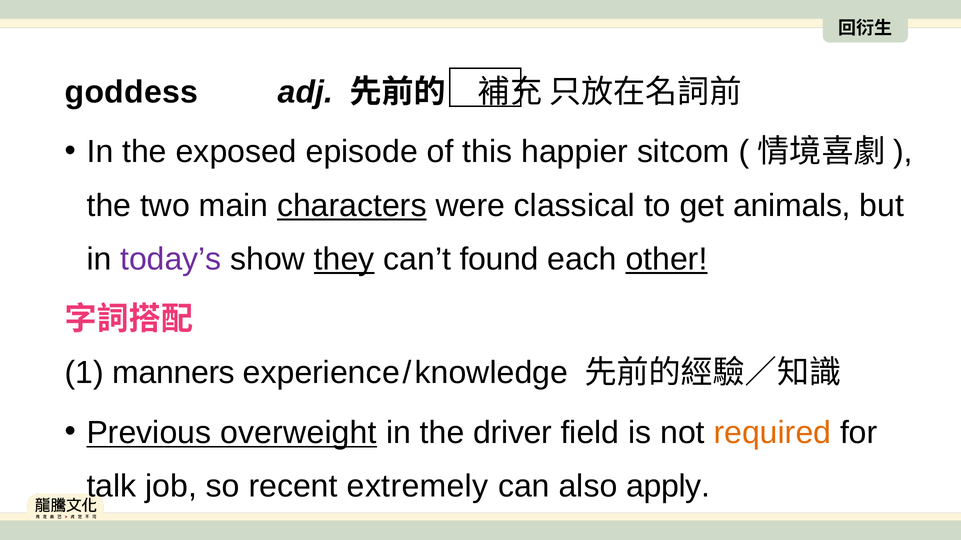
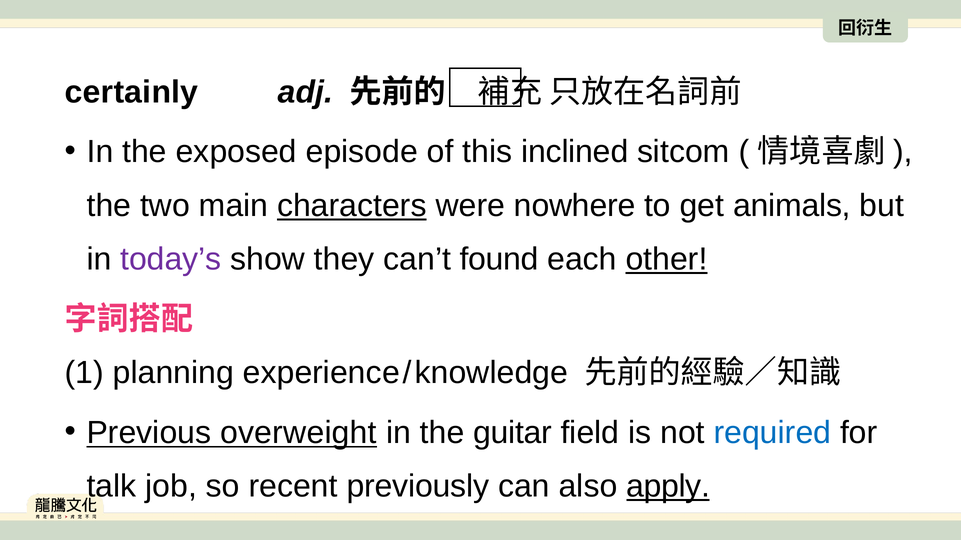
goddess: goddess -> certainly
happier: happier -> inclined
classical: classical -> nowhere
they underline: present -> none
manners: manners -> planning
driver: driver -> guitar
required colour: orange -> blue
extremely: extremely -> previously
apply underline: none -> present
